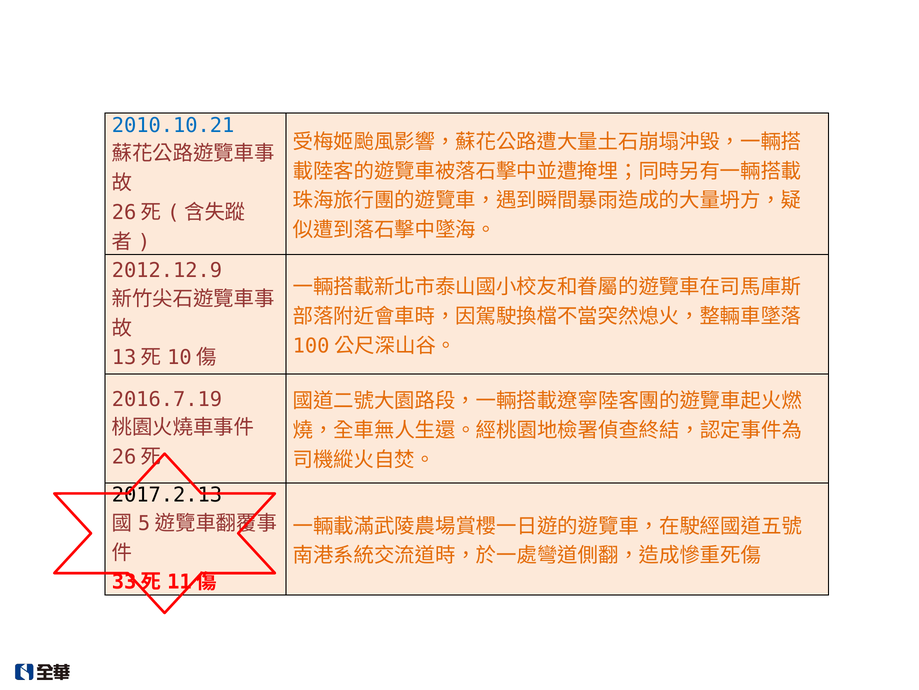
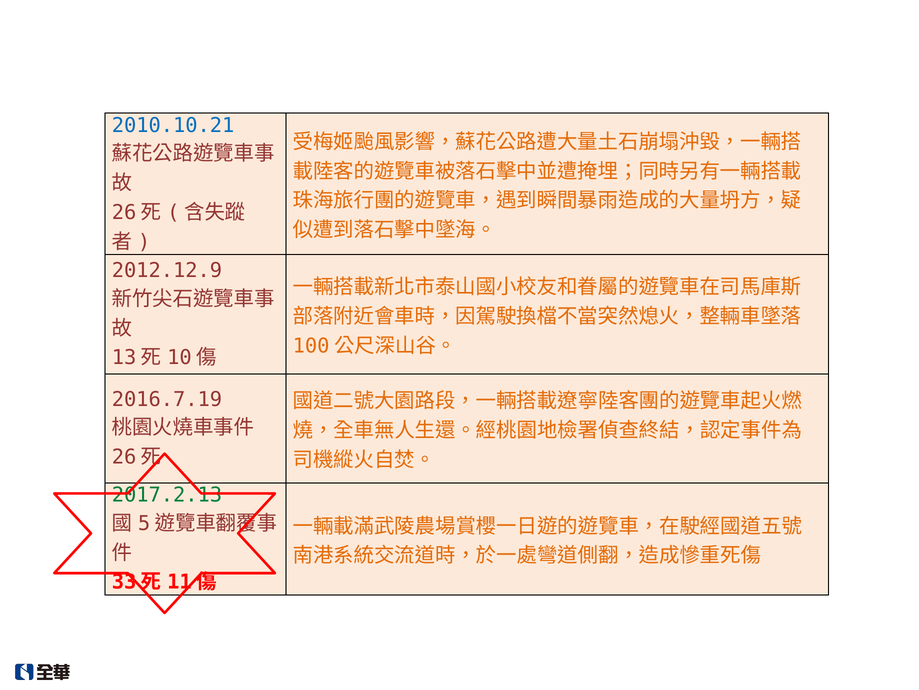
2017.2.13 colour: black -> green
